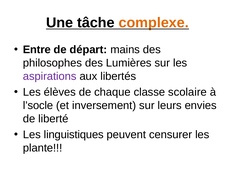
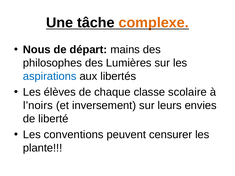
Entre: Entre -> Nous
aspirations colour: purple -> blue
l’socle: l’socle -> l’noirs
linguistiques: linguistiques -> conventions
